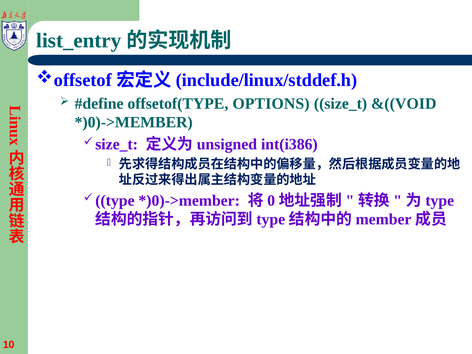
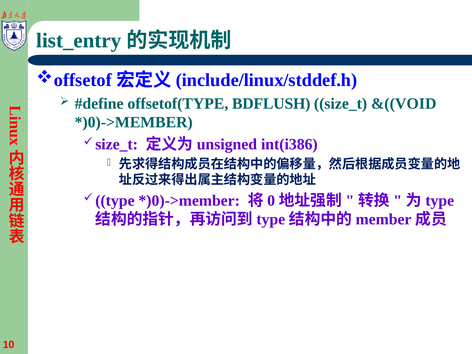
OPTIONS: OPTIONS -> BDFLUSH
